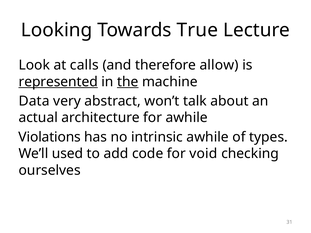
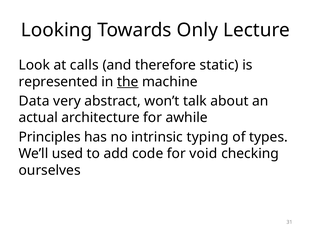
True: True -> Only
allow: allow -> static
represented underline: present -> none
Violations: Violations -> Principles
intrinsic awhile: awhile -> typing
